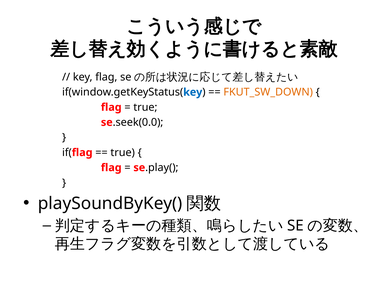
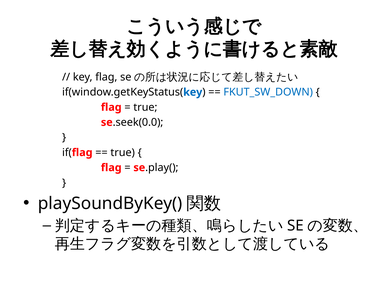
FKUT_SW_DOWN colour: orange -> blue
